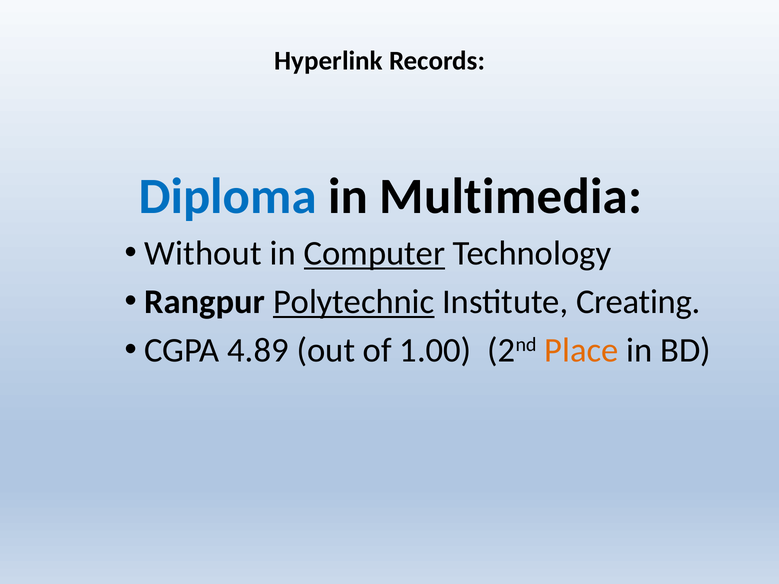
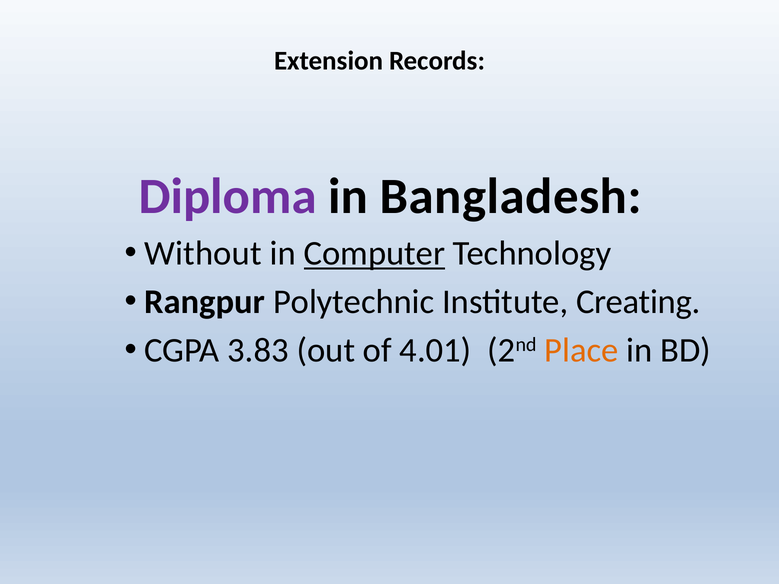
Hyperlink: Hyperlink -> Extension
Diploma colour: blue -> purple
Multimedia: Multimedia -> Bangladesh
Polytechnic underline: present -> none
4.89: 4.89 -> 3.83
1.00: 1.00 -> 4.01
